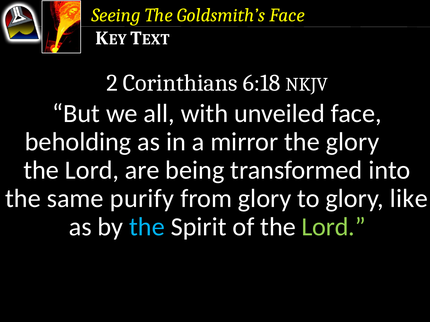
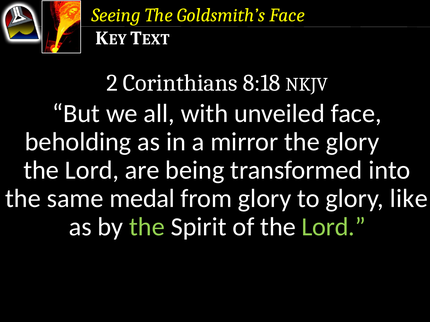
6:18: 6:18 -> 8:18
purify: purify -> medal
the at (147, 227) colour: light blue -> light green
